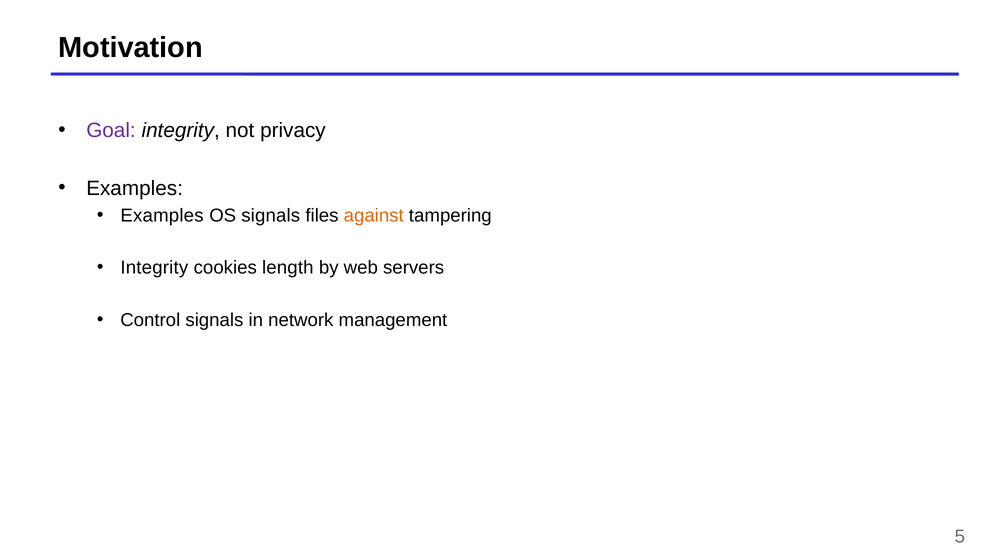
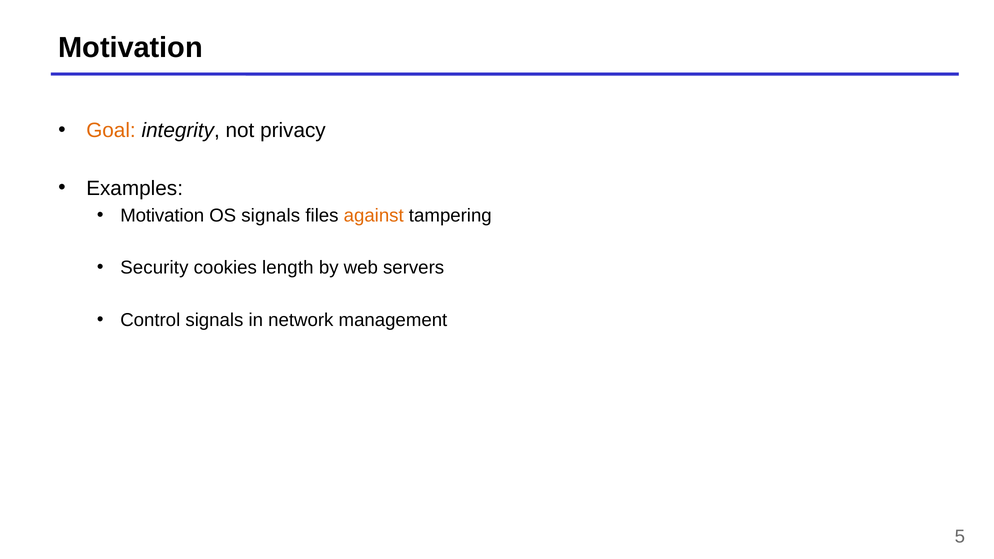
Goal colour: purple -> orange
Examples at (162, 216): Examples -> Motivation
Integrity at (154, 268): Integrity -> Security
